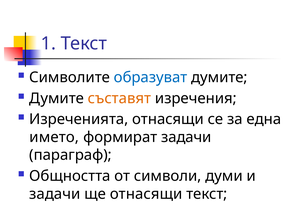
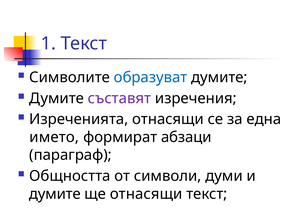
съставят colour: orange -> purple
формират задачи: задачи -> абзаци
задачи at (55, 194): задачи -> думите
